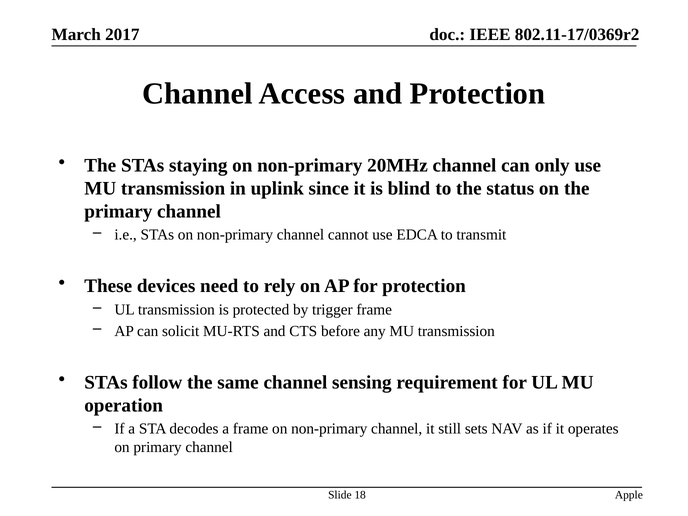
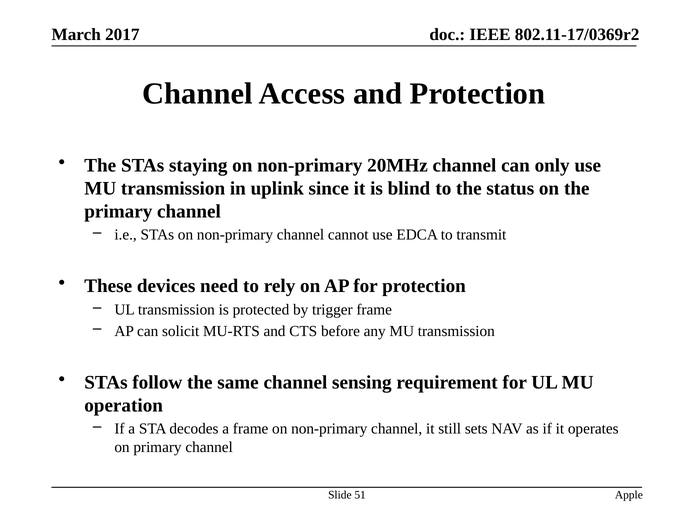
18: 18 -> 51
